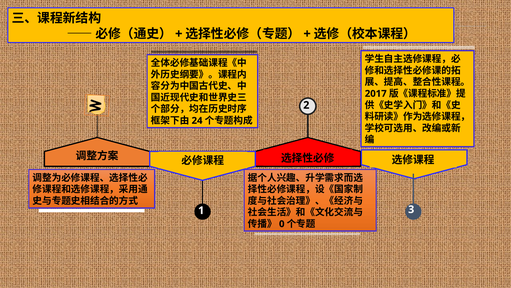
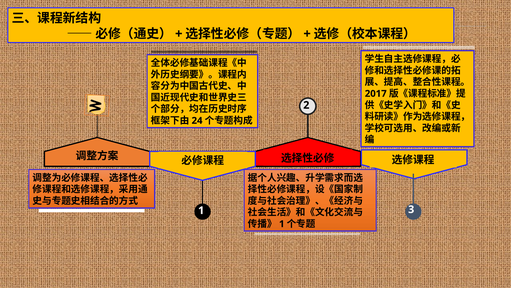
0 at (282, 224): 0 -> 1
